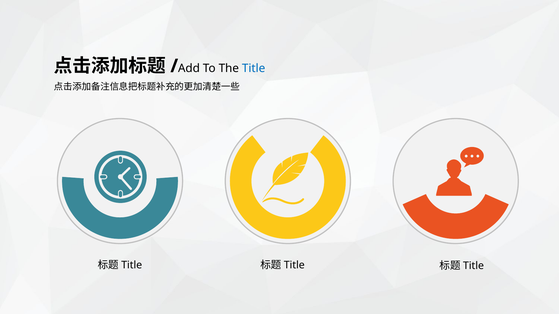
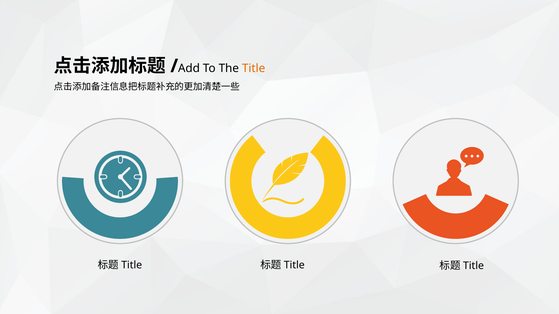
Title colour: blue -> orange
